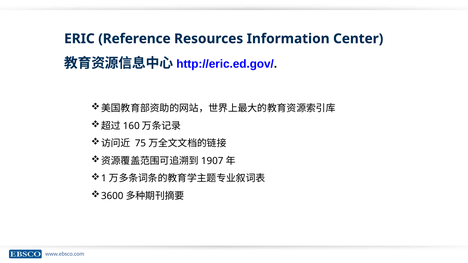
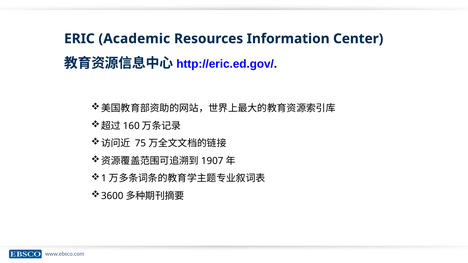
Reference: Reference -> Academic
